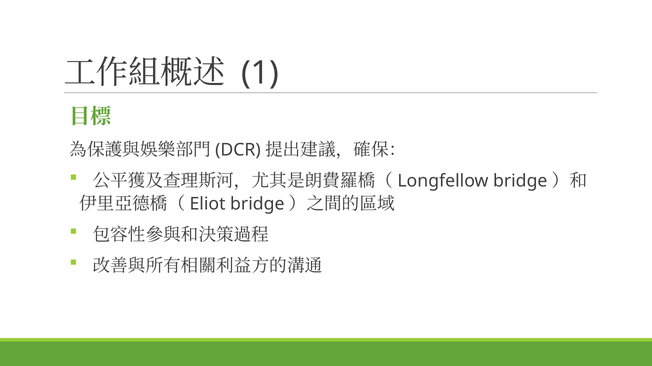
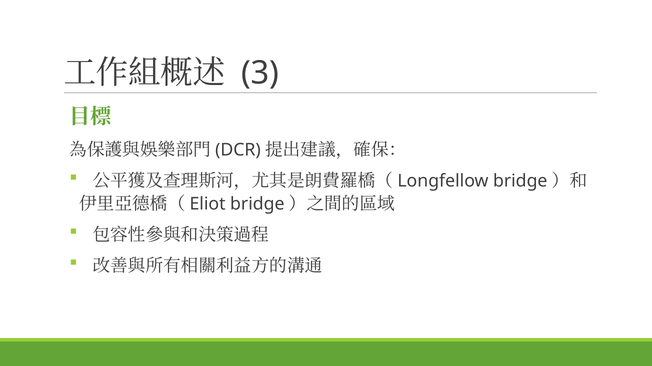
1: 1 -> 3
